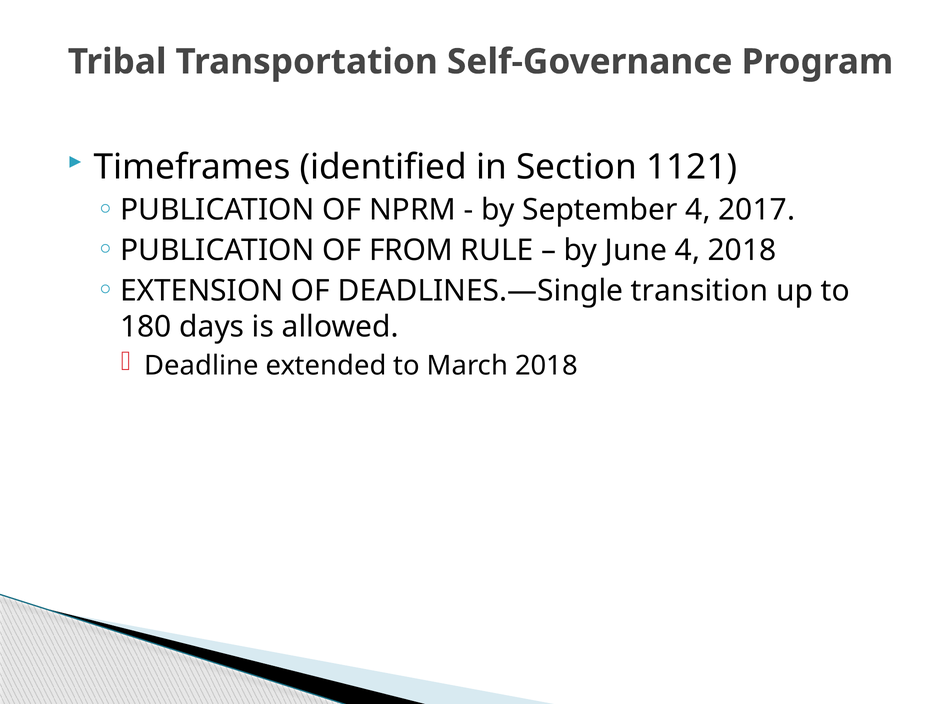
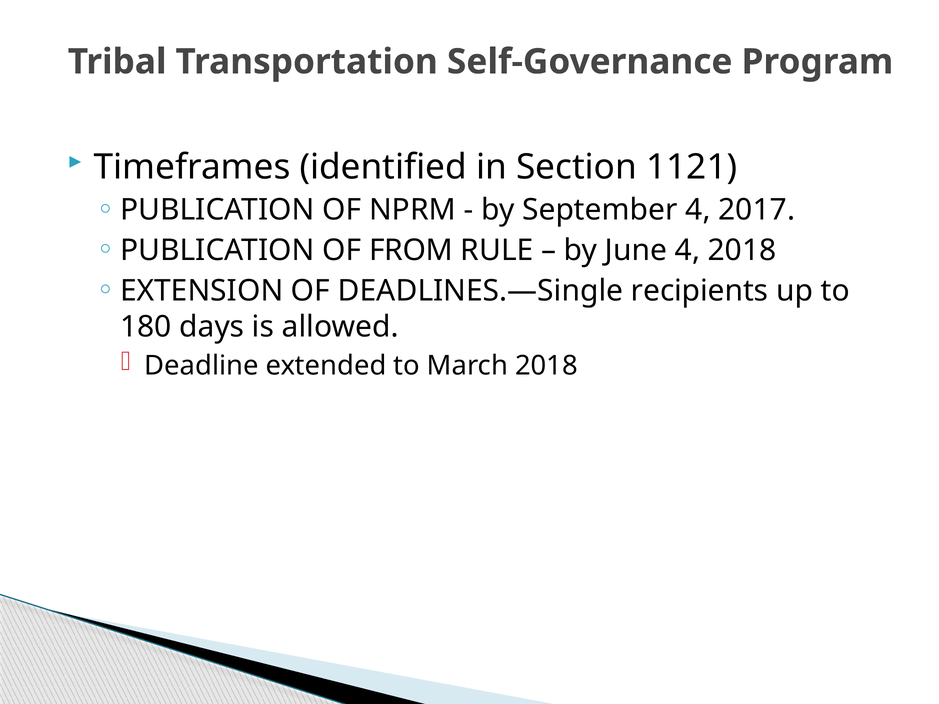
transition: transition -> recipients
